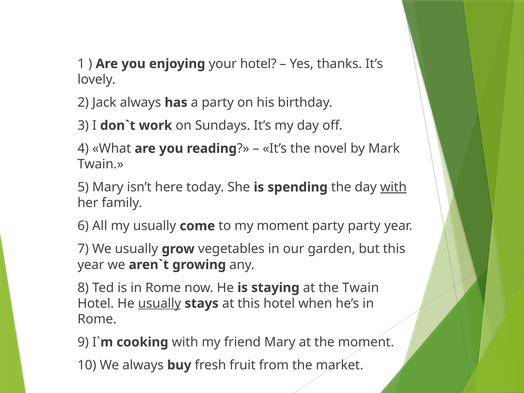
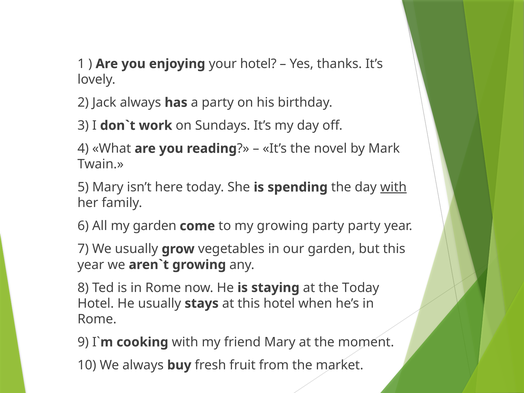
my usually: usually -> garden
my moment: moment -> growing
the Twain: Twain -> Today
usually at (160, 303) underline: present -> none
